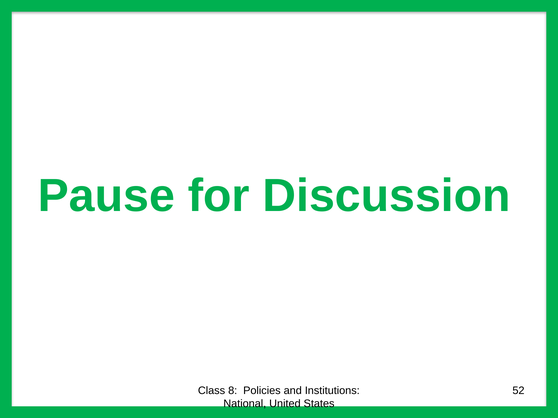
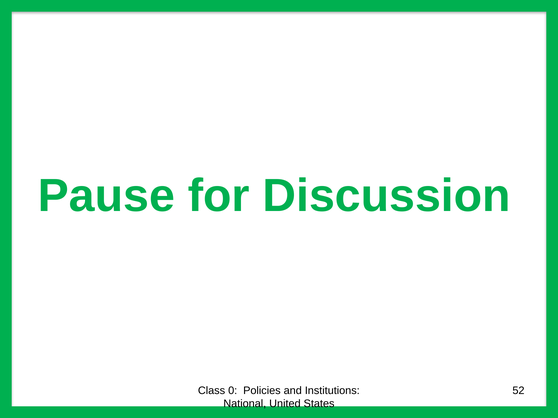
8: 8 -> 0
